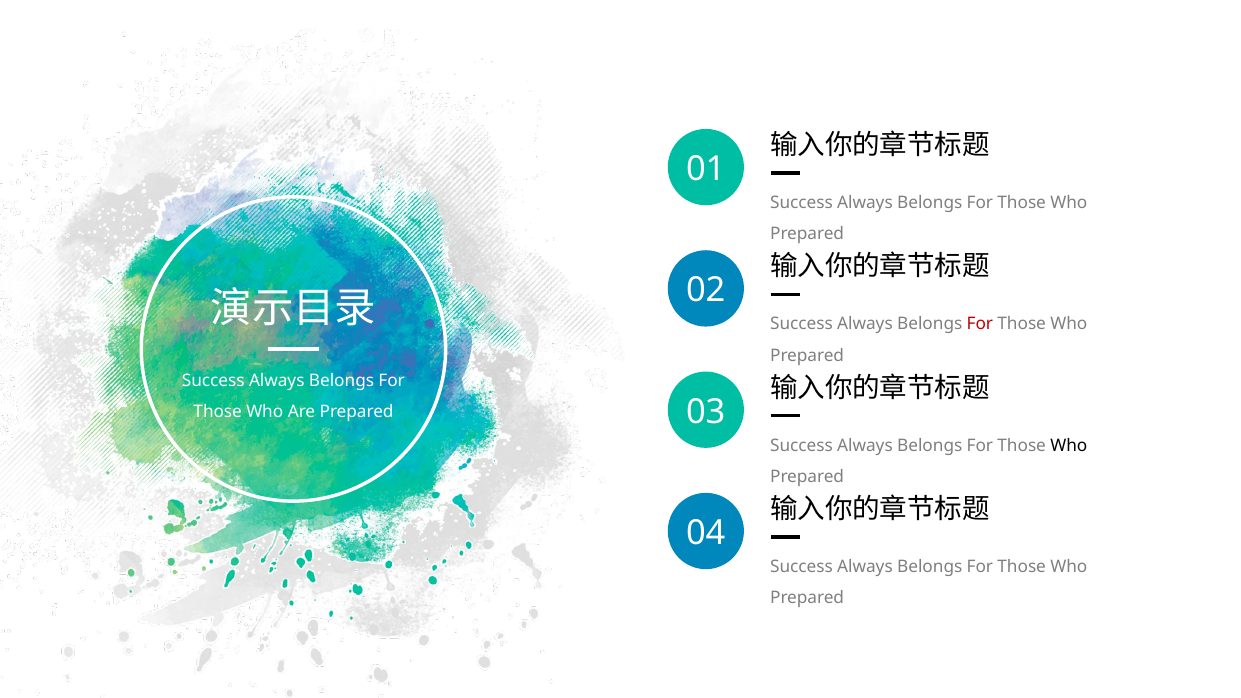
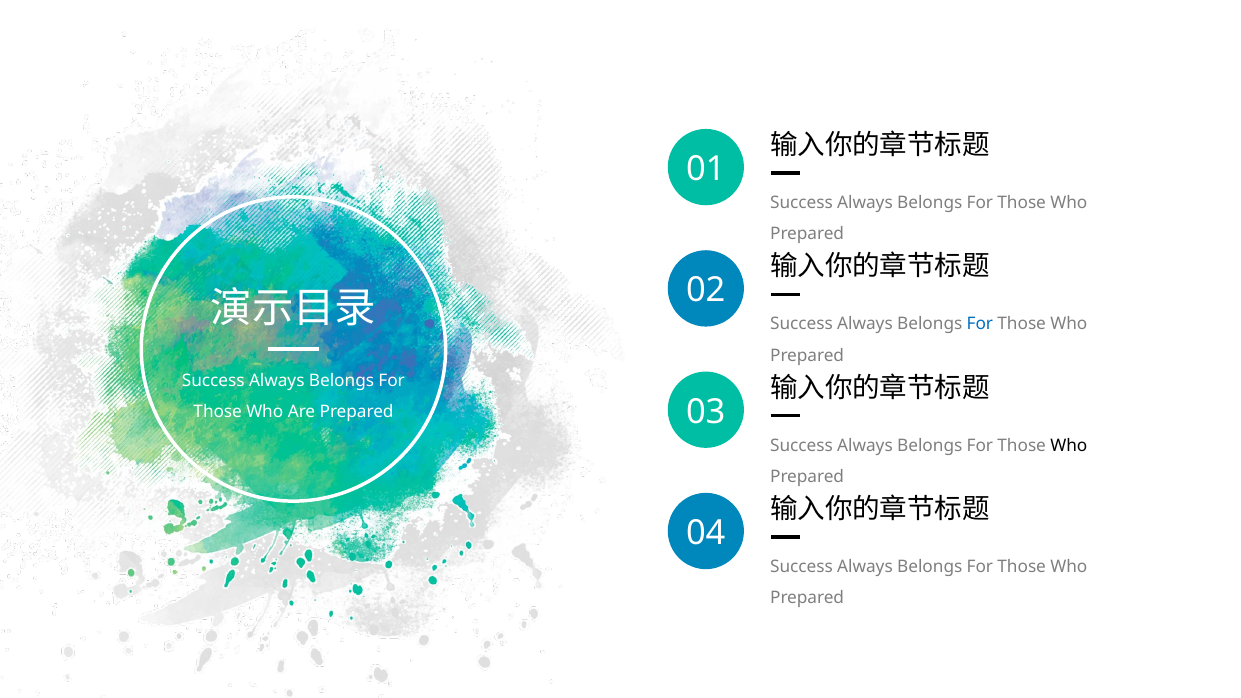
For at (980, 324) colour: red -> blue
